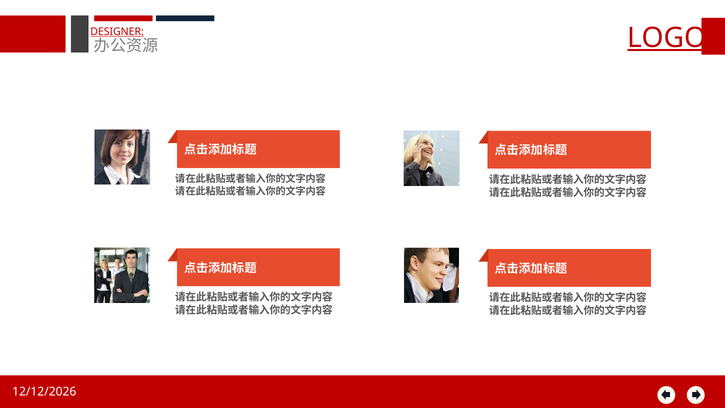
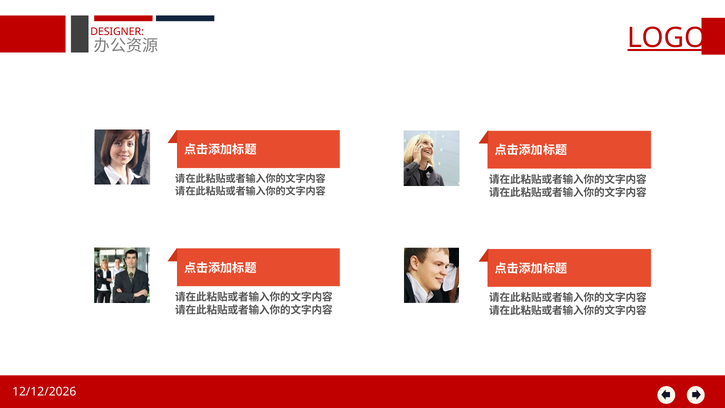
DESIGNER underline: present -> none
